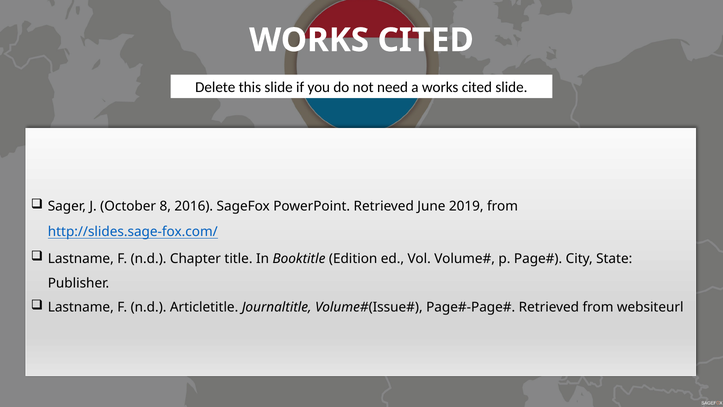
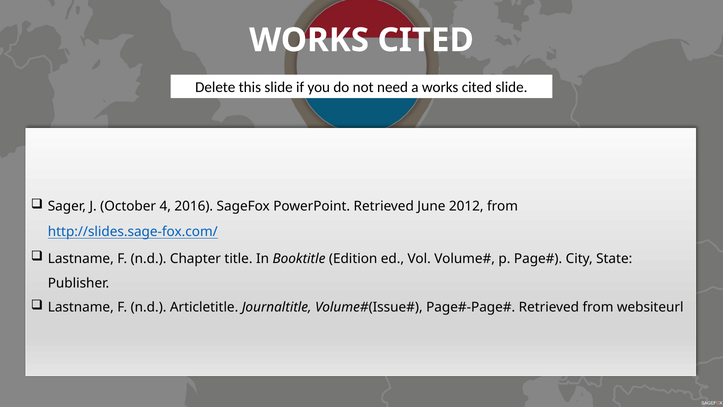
8: 8 -> 4
2019: 2019 -> 2012
